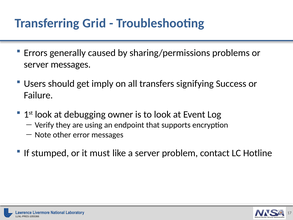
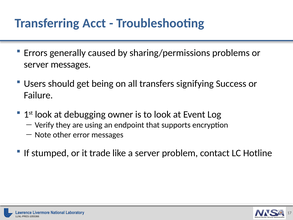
Grid: Grid -> Acct
imply: imply -> being
must: must -> trade
